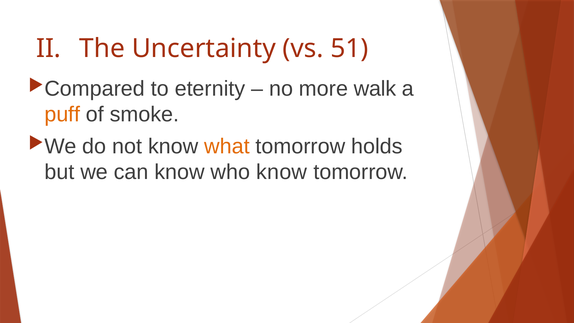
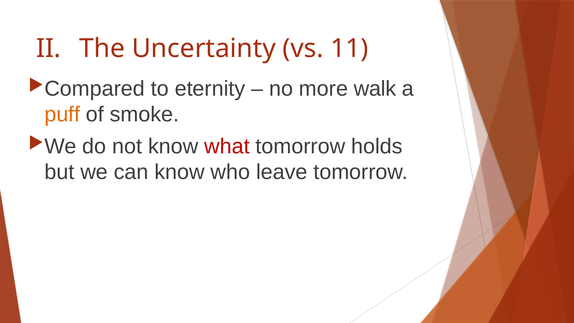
51: 51 -> 11
what colour: orange -> red
who know: know -> leave
